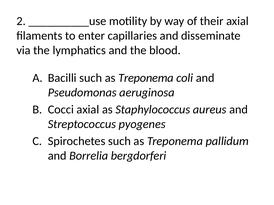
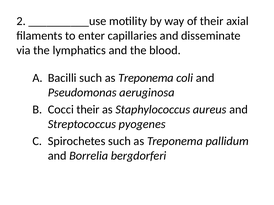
Cocci axial: axial -> their
